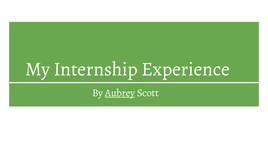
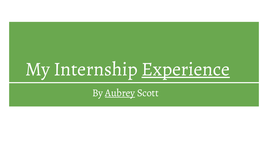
Experience underline: none -> present
